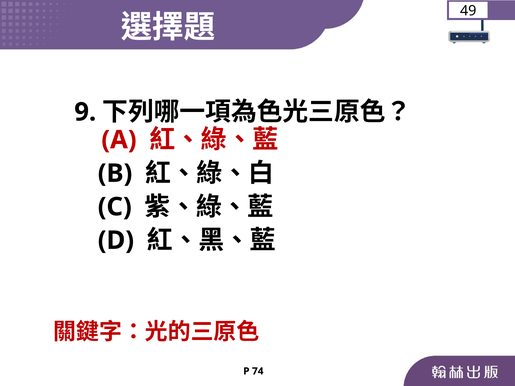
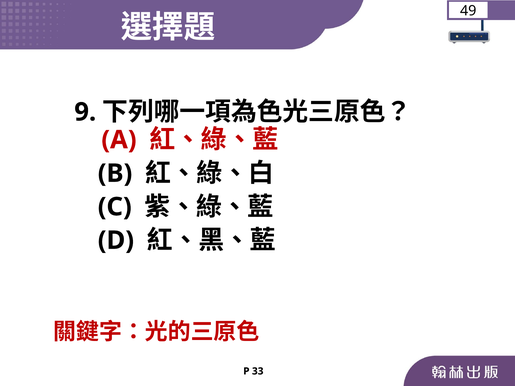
74: 74 -> 33
